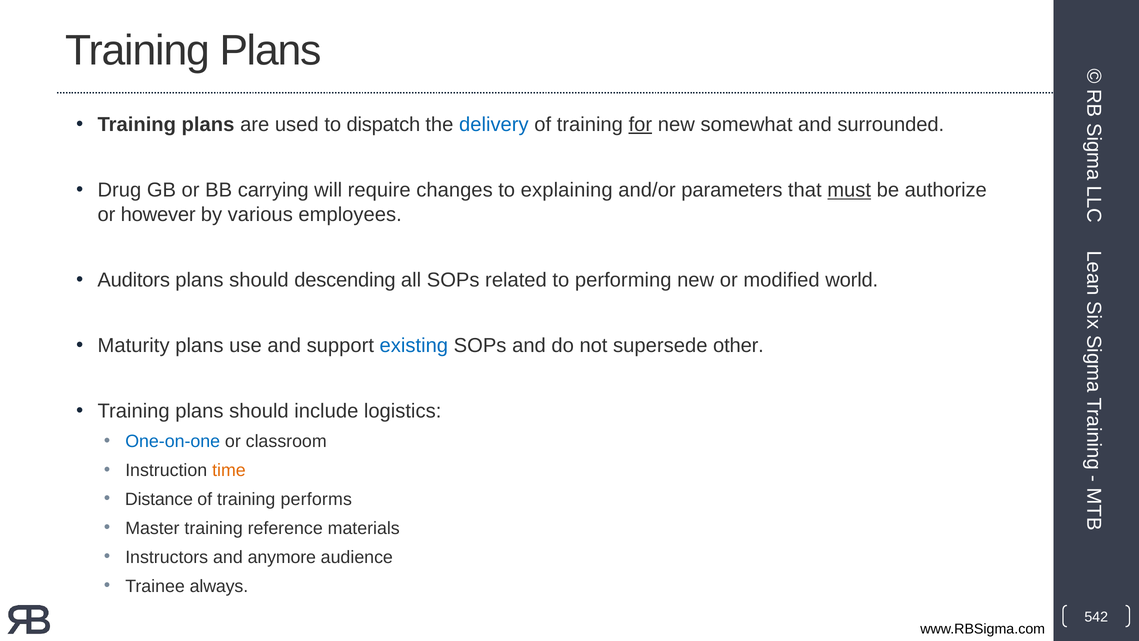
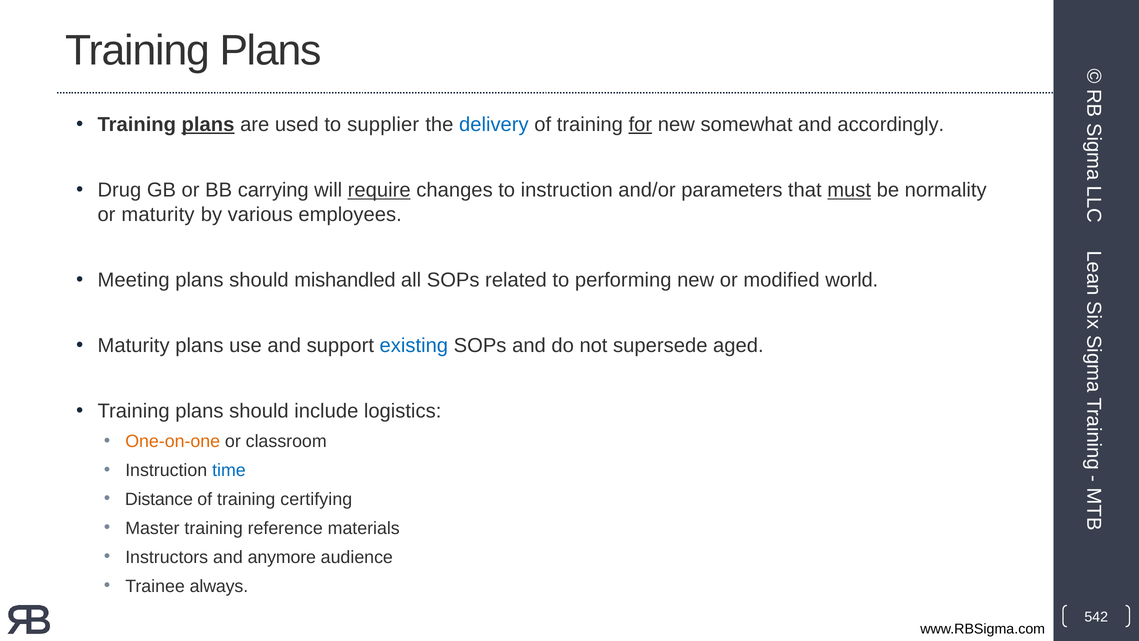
plans at (208, 125) underline: none -> present
dispatch: dispatch -> supplier
surrounded: surrounded -> accordingly
require underline: none -> present
to explaining: explaining -> instruction
authorize: authorize -> normality
or however: however -> maturity
Auditors: Auditors -> Meeting
descending: descending -> mishandled
other: other -> aged
One-on-one colour: blue -> orange
time colour: orange -> blue
performs: performs -> certifying
